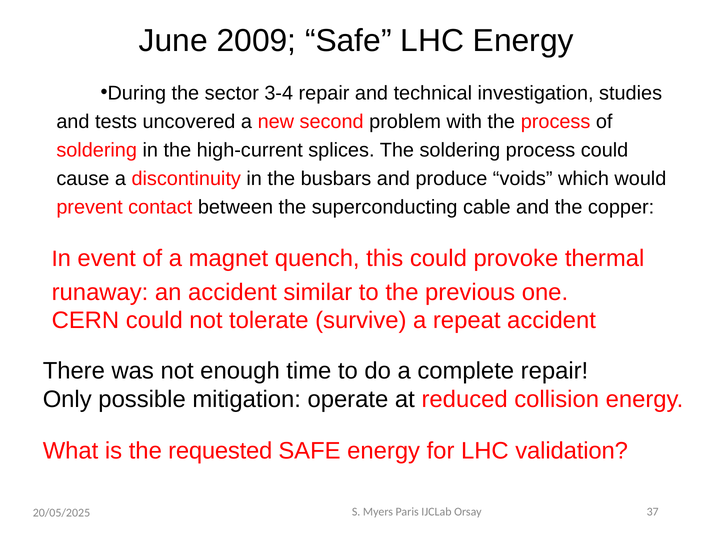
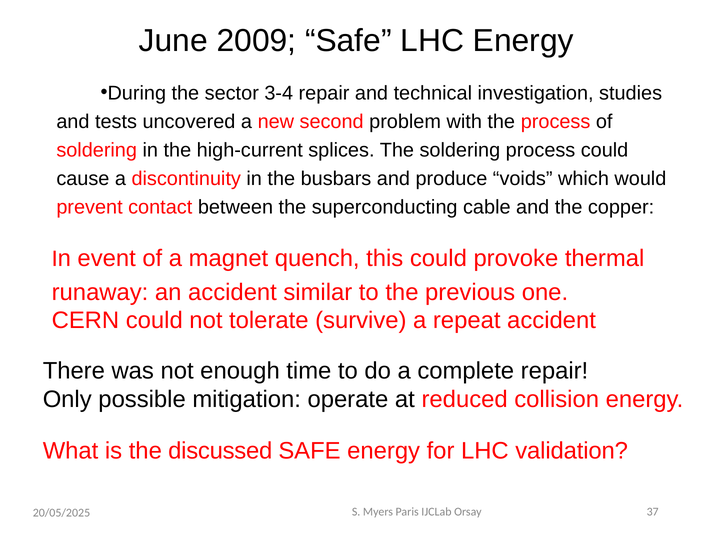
requested: requested -> discussed
